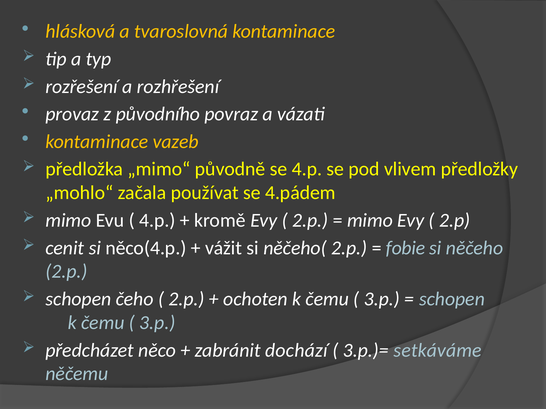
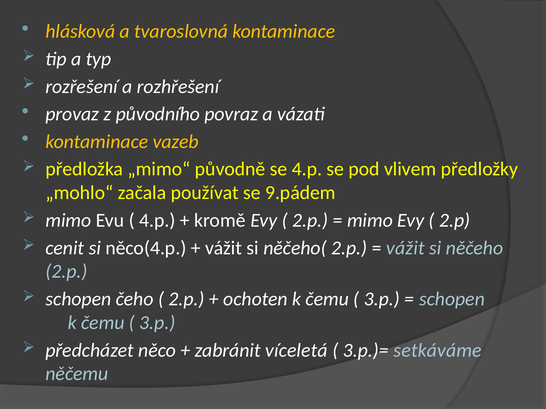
4.pádem: 4.pádem -> 9.pádem
fobie at (406, 248): fobie -> vážit
dochází: dochází -> víceletá
